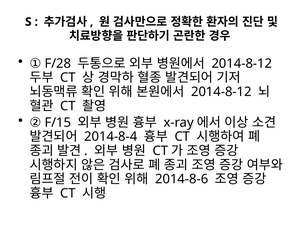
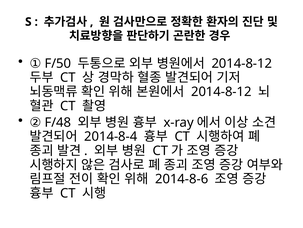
F/28: F/28 -> F/50
F/15: F/15 -> F/48
